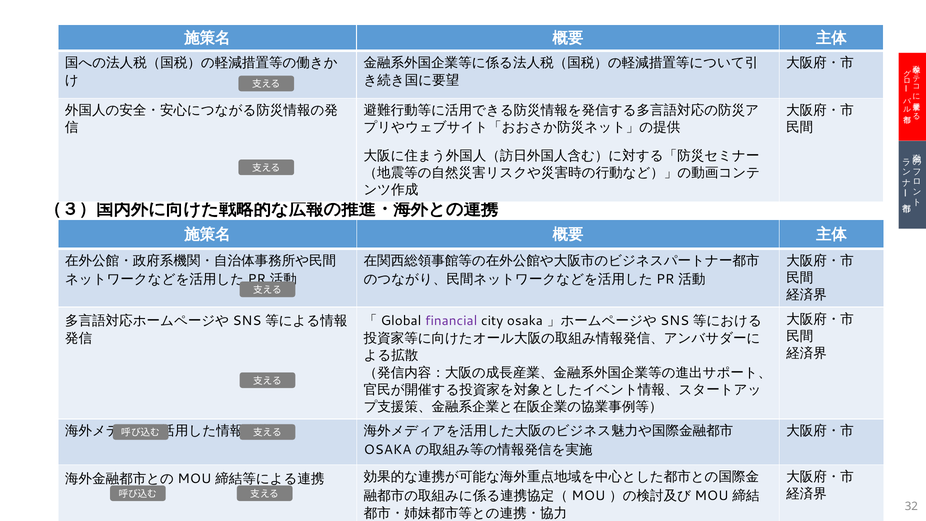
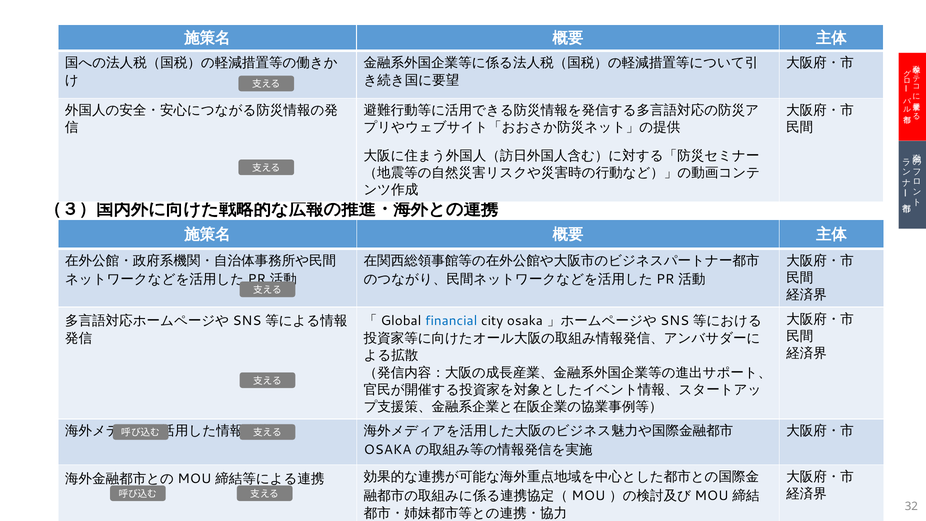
financial colour: purple -> blue
